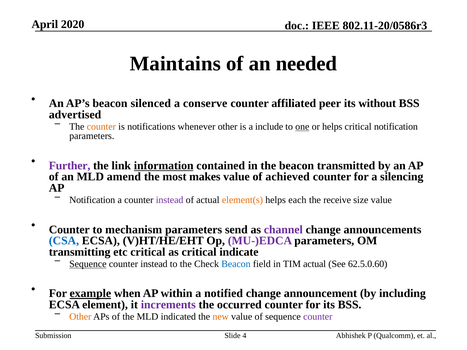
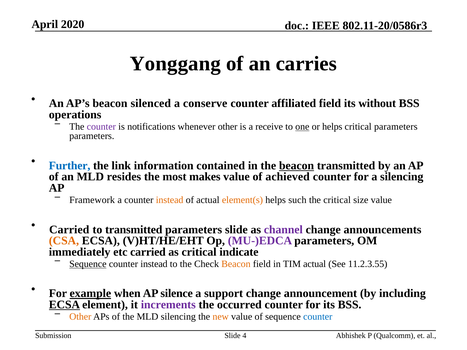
Maintains: Maintains -> Yonggang
needed: needed -> carries
affiliated peer: peer -> field
advertised: advertised -> operations
counter at (101, 127) colour: orange -> purple
include: include -> receive
critical notification: notification -> parameters
Further colour: purple -> blue
information underline: present -> none
beacon at (297, 166) underline: none -> present
amend: amend -> resides
Notification at (92, 200): Notification -> Framework
instead at (170, 200) colour: purple -> orange
each: each -> such
the receive: receive -> critical
Counter at (69, 230): Counter -> Carried
to mechanism: mechanism -> transmitted
parameters send: send -> slide
CSA colour: blue -> orange
transmitting: transmitting -> immediately
etc critical: critical -> carried
Beacon at (236, 264) colour: blue -> orange
62.5.0.60: 62.5.0.60 -> 11.2.3.55
within: within -> silence
notified: notified -> support
ECSA at (64, 305) underline: none -> present
MLD indicated: indicated -> silencing
counter at (318, 317) colour: purple -> blue
